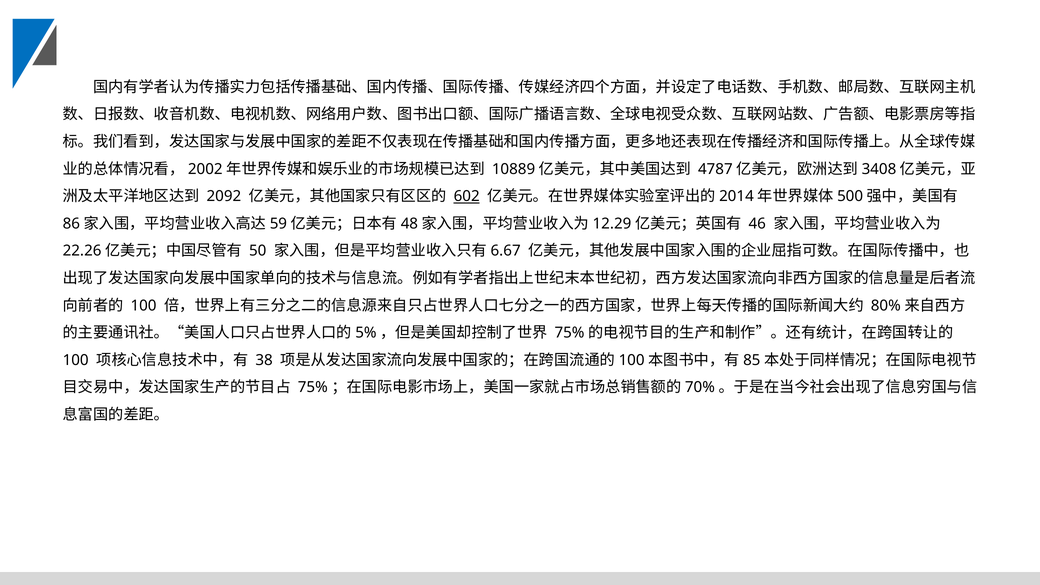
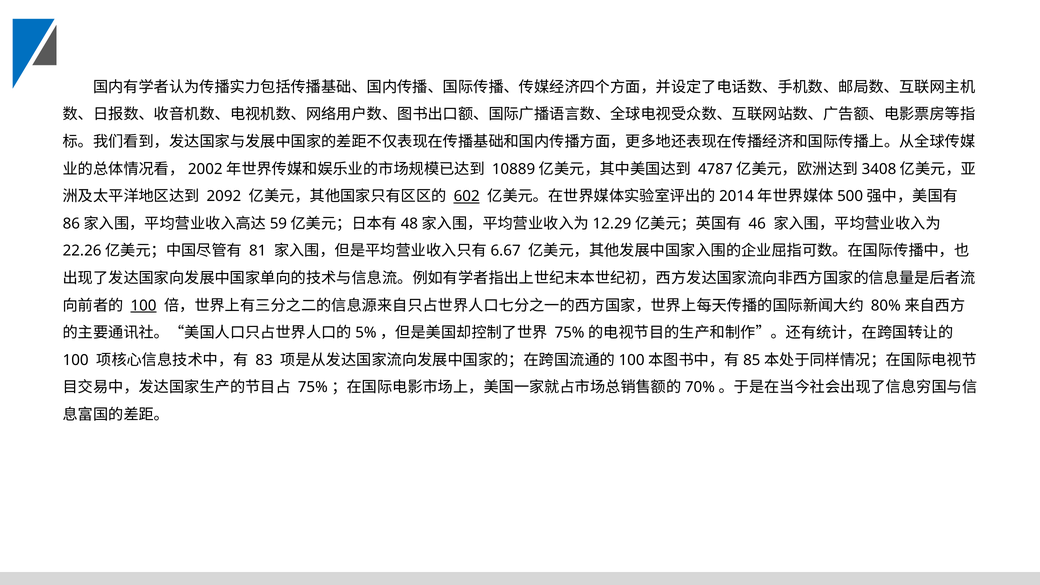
50: 50 -> 81
100 at (144, 306) underline: none -> present
38: 38 -> 83
